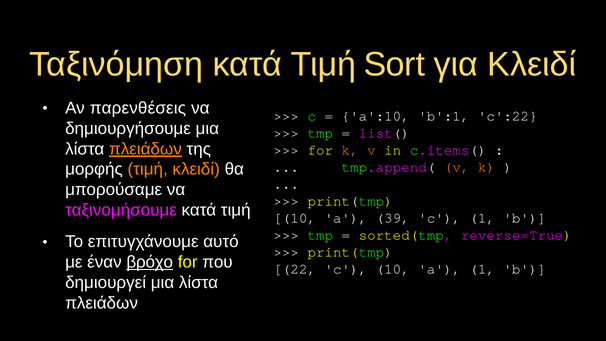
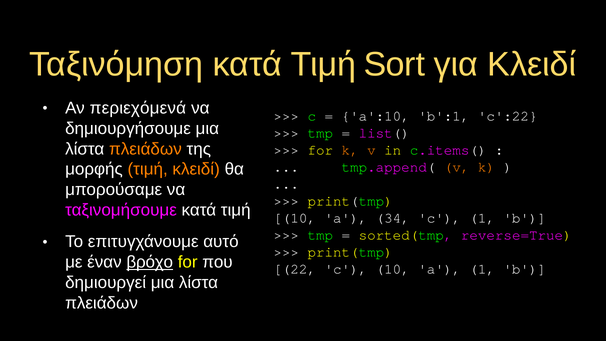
παρενθέσεις: παρενθέσεις -> περιεχόμενά
πλειάδων at (145, 149) underline: present -> none
39: 39 -> 34
